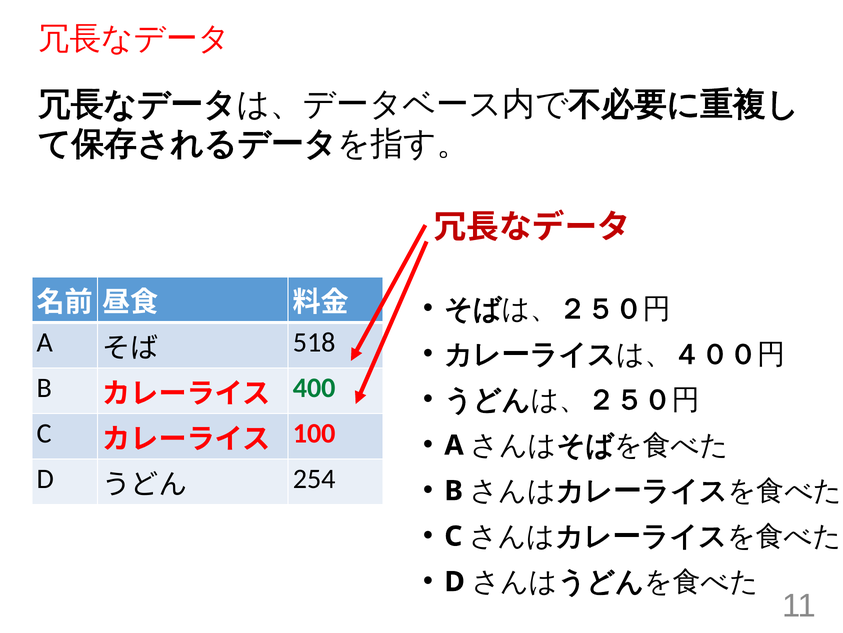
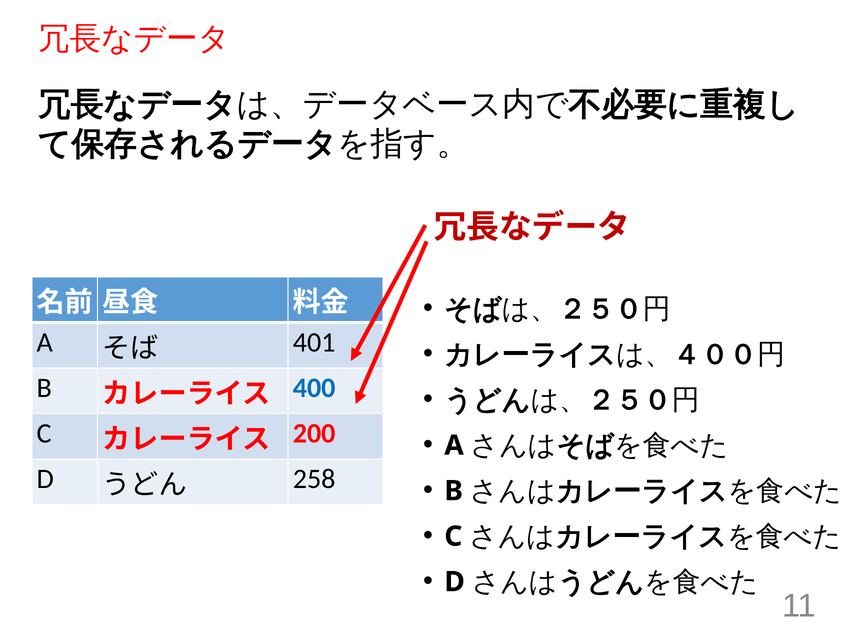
518: 518 -> 401
400 colour: green -> blue
100: 100 -> 200
254: 254 -> 258
